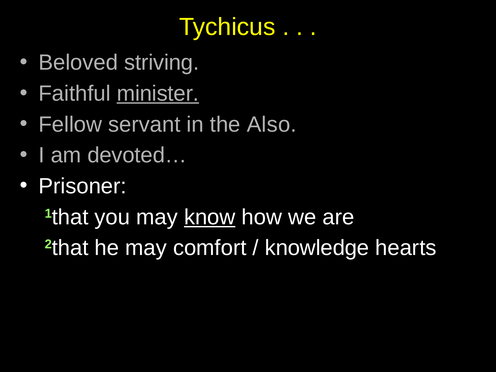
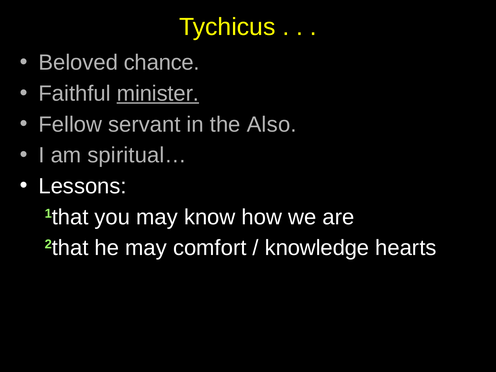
striving: striving -> chance
devoted…: devoted… -> spiritual…
Prisoner: Prisoner -> Lessons
know underline: present -> none
